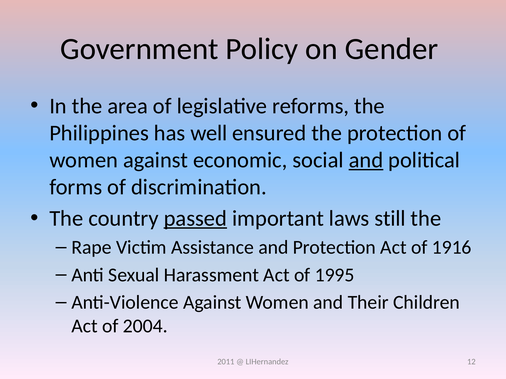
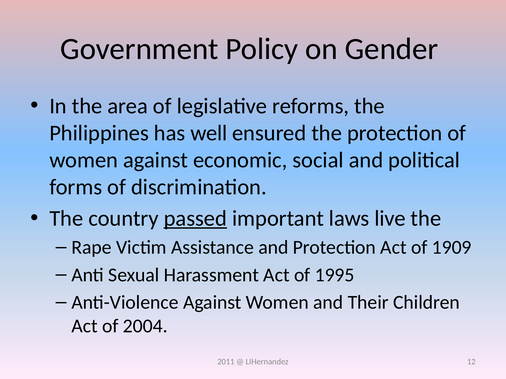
and at (366, 160) underline: present -> none
still: still -> live
1916: 1916 -> 1909
